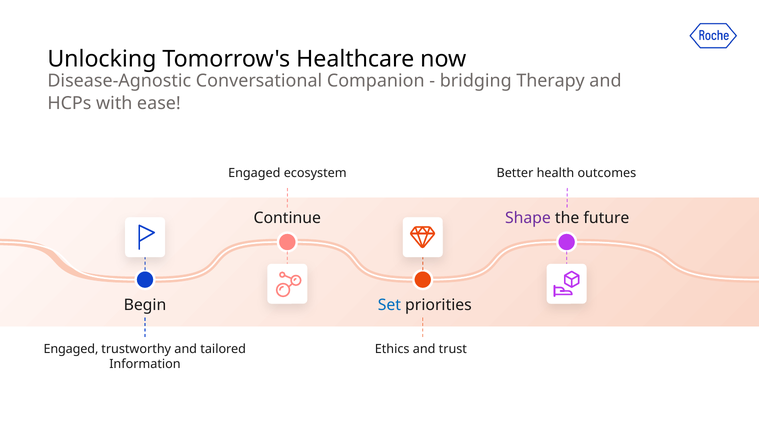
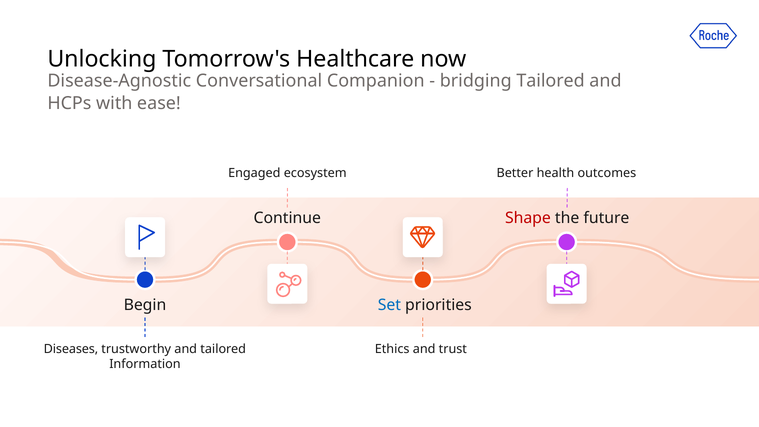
bridging Therapy: Therapy -> Tailored
Shape colour: purple -> red
Engaged at (71, 349): Engaged -> Diseases
